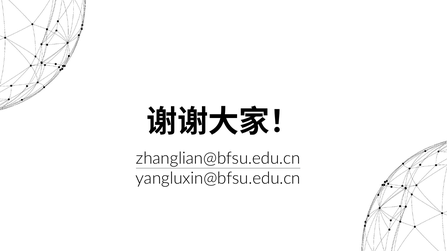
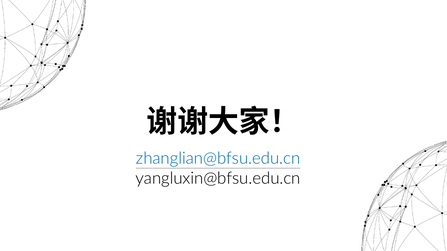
zhanglian@bfsu.edu.cn colour: black -> blue
